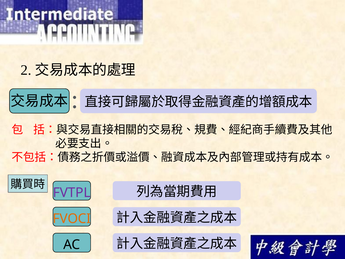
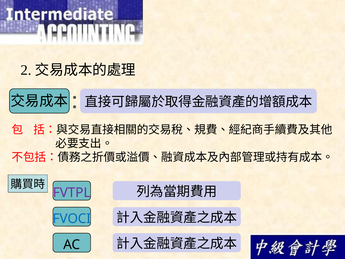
FVOCI colour: orange -> blue
